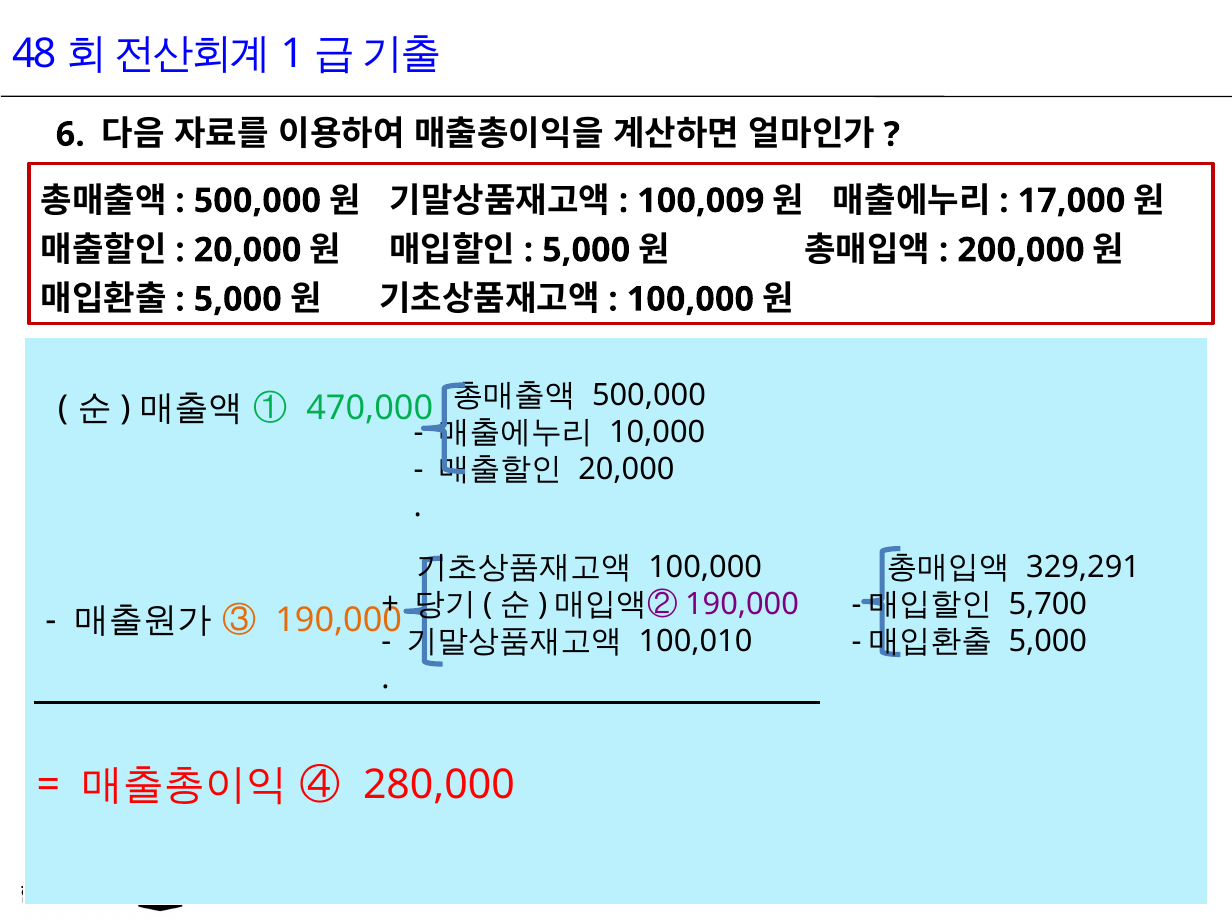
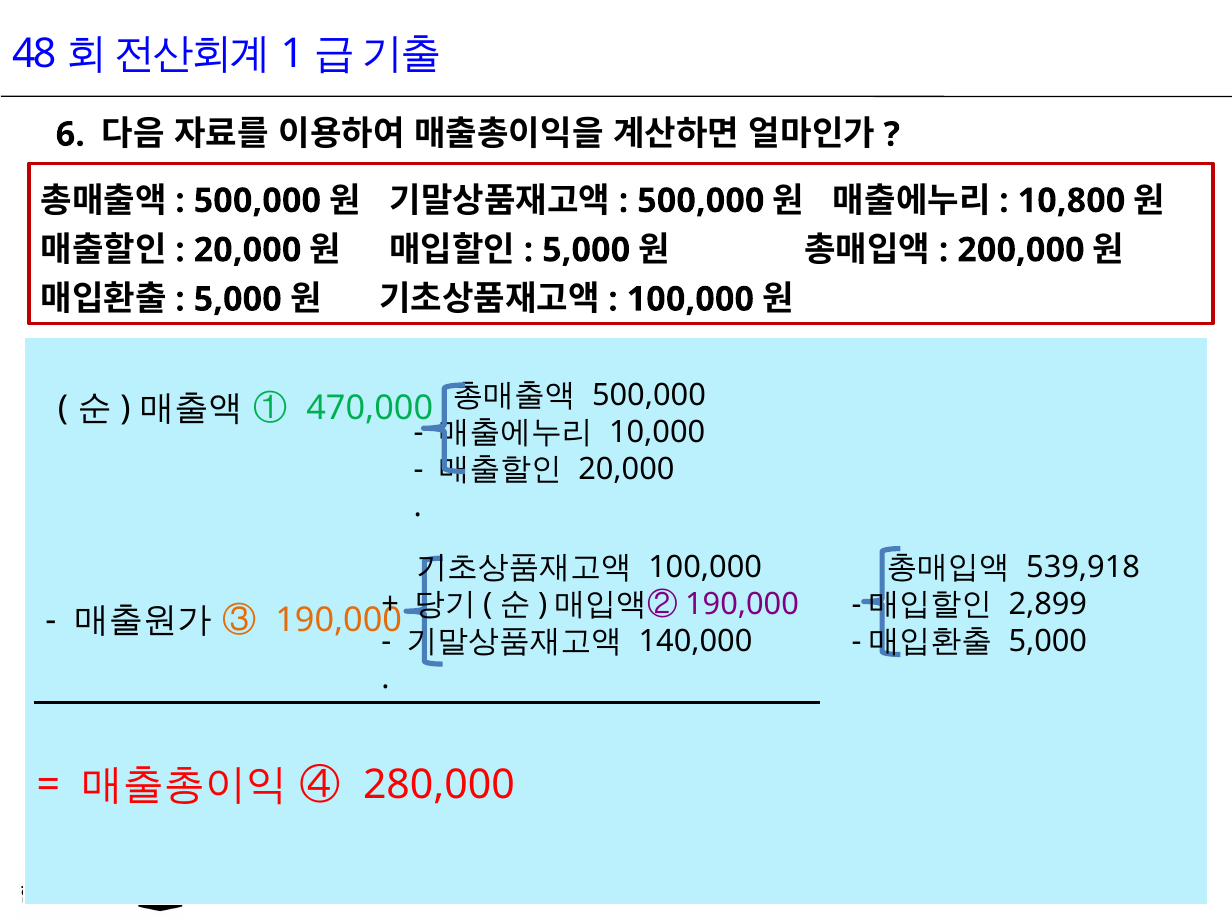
100,009 at (701, 201): 100,009 -> 500,000
17,000: 17,000 -> 10,800
329,291: 329,291 -> 539,918
5,700: 5,700 -> 2,899
100,010: 100,010 -> 140,000
